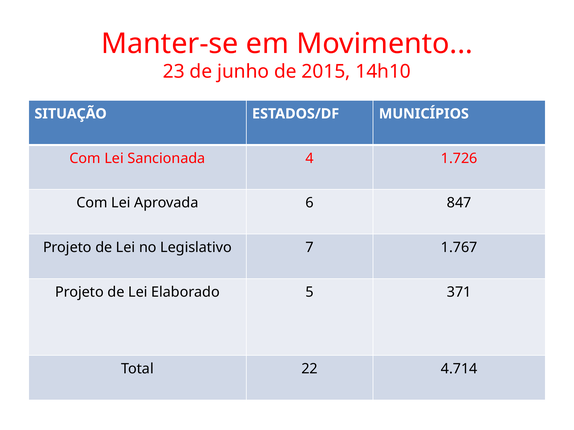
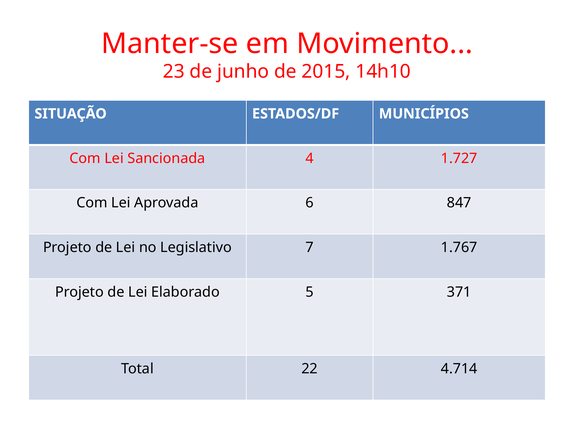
1.726: 1.726 -> 1.727
